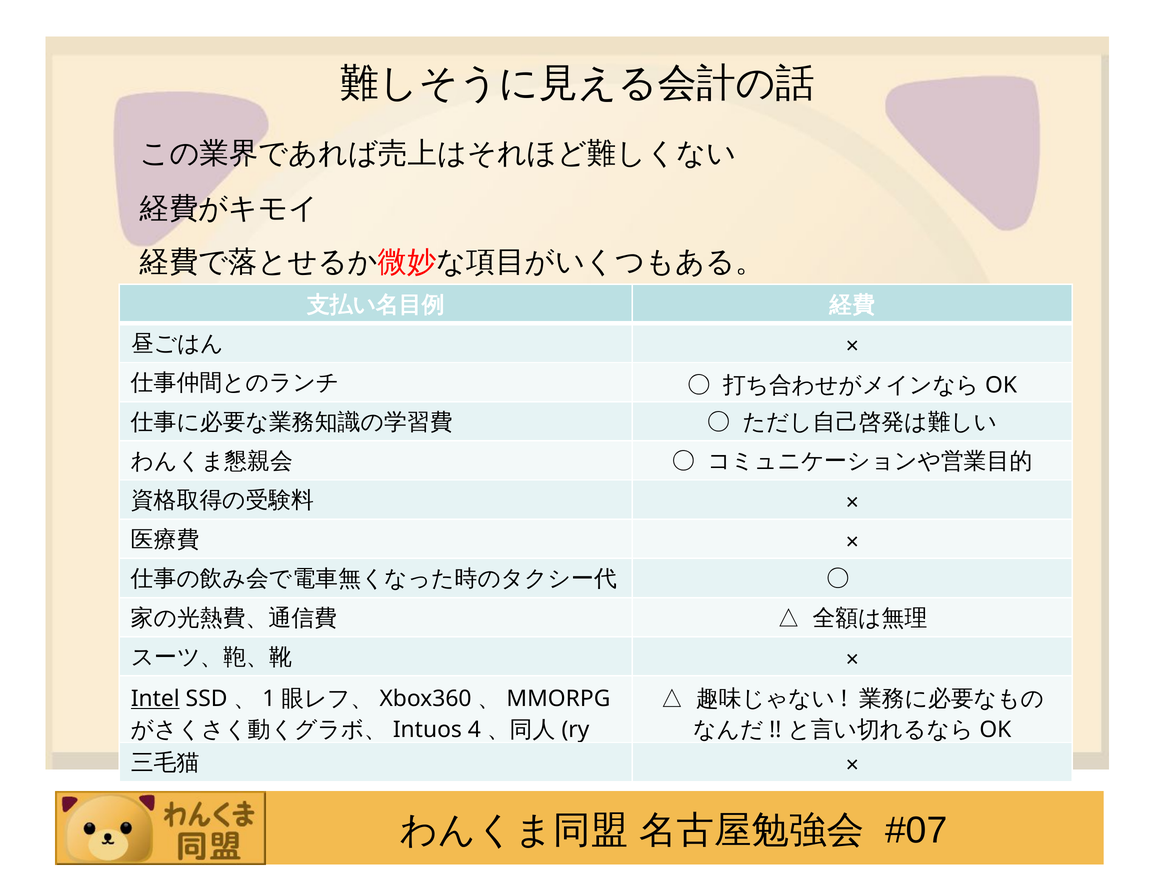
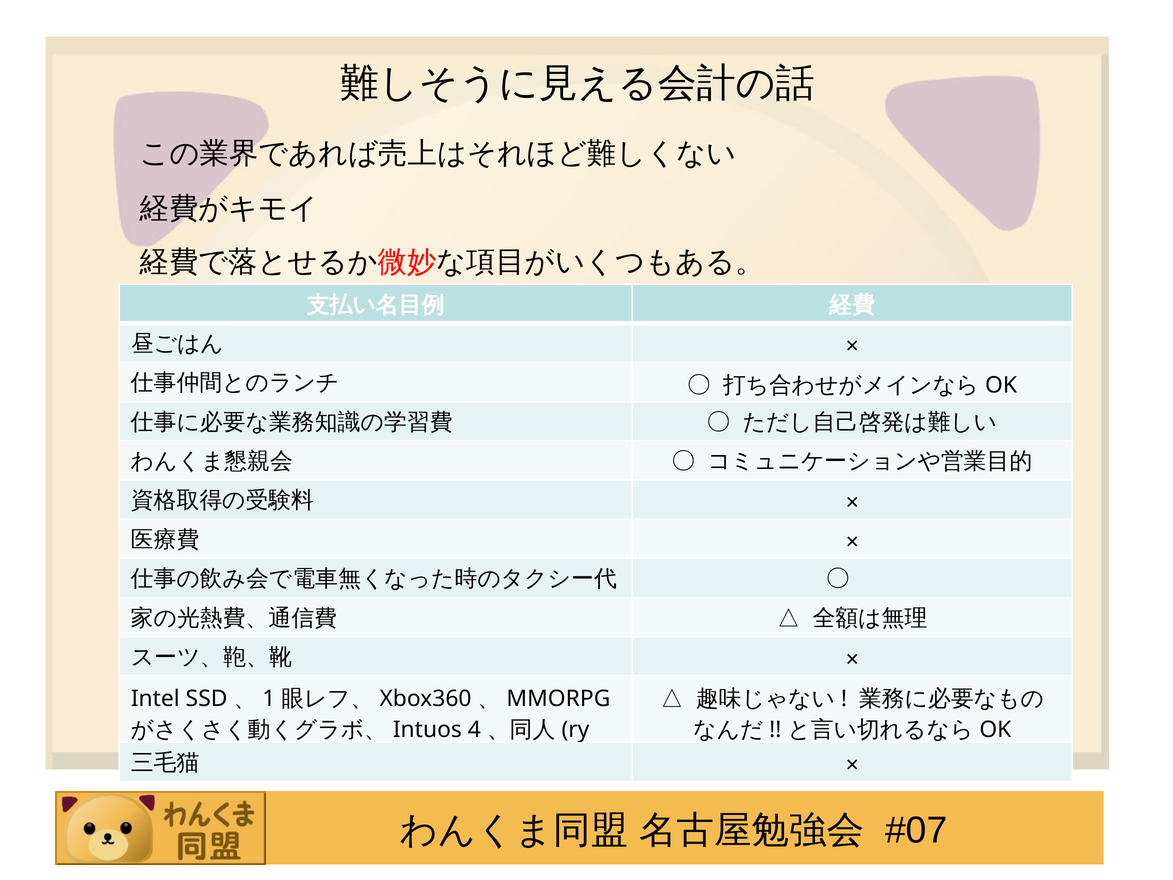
Intel underline: present -> none
